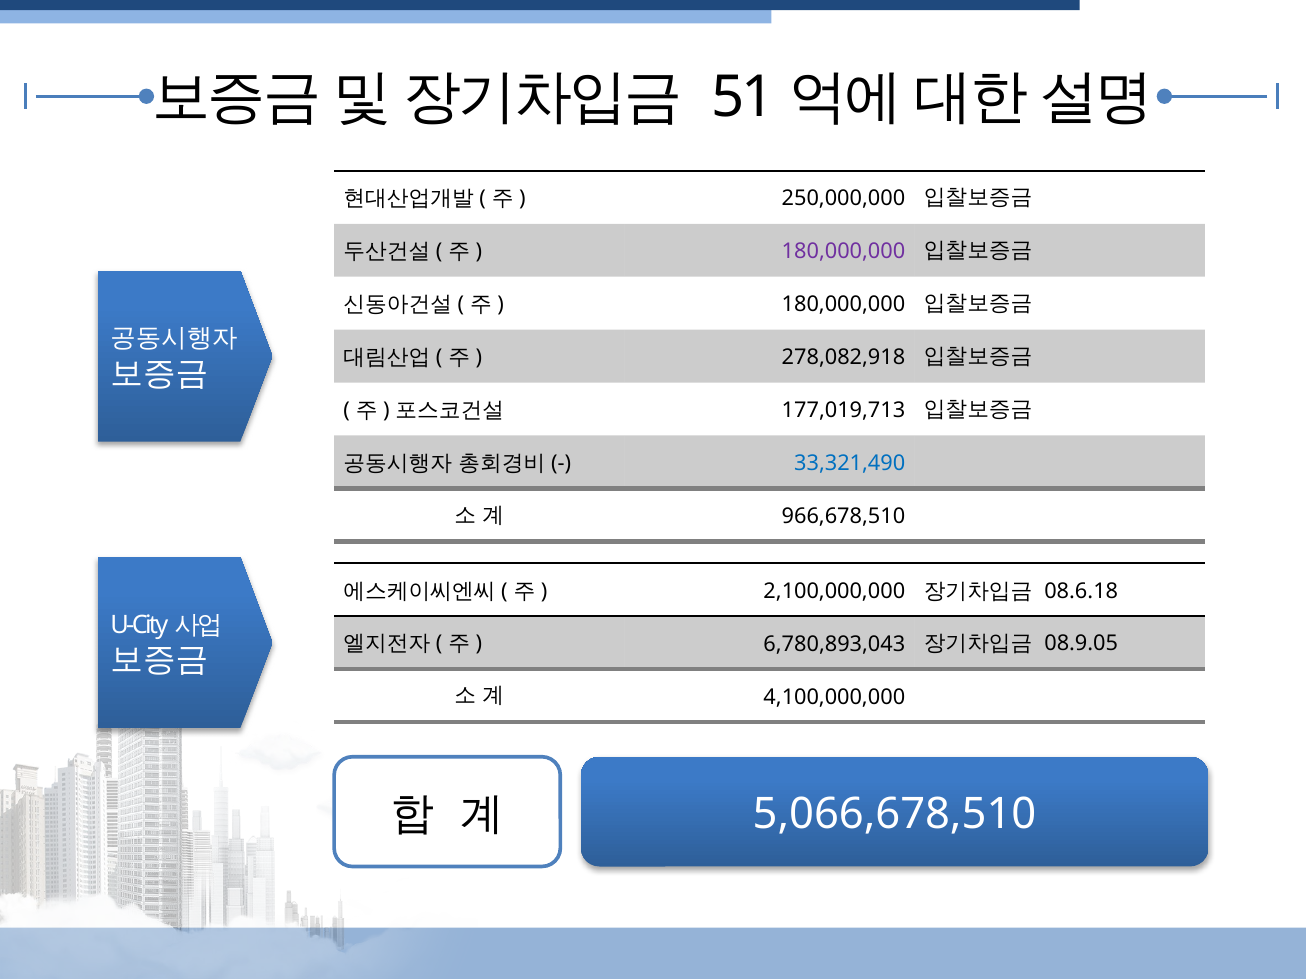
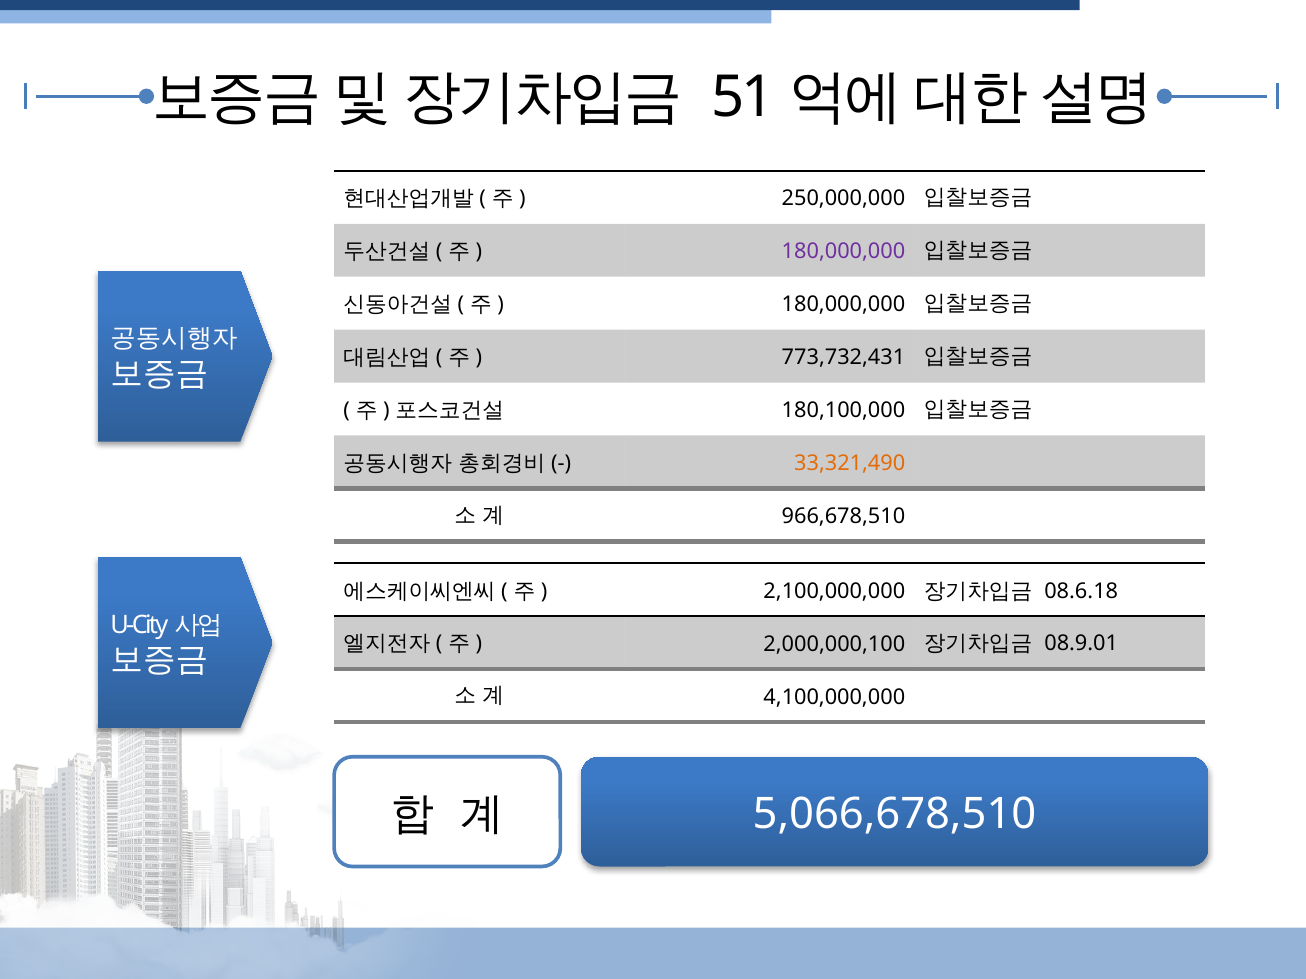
278,082,918: 278,082,918 -> 773,732,431
177,019,713: 177,019,713 -> 180,100,000
33,321,490 colour: blue -> orange
6,780,893,043: 6,780,893,043 -> 2,000,000,100
08.9.05: 08.9.05 -> 08.9.01
